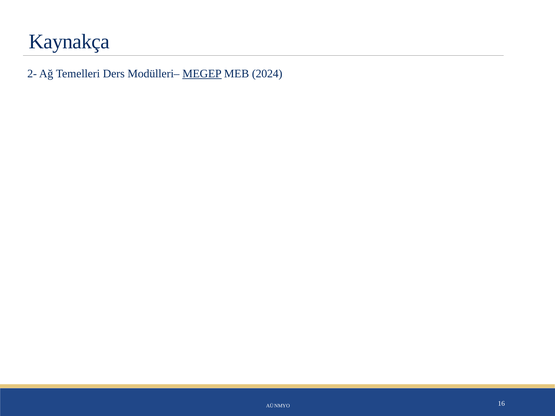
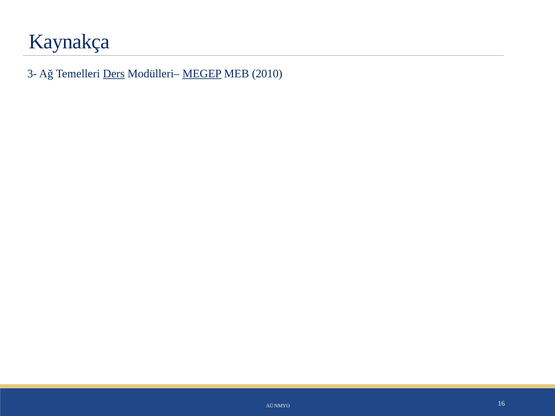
2-: 2- -> 3-
Ders underline: none -> present
2024: 2024 -> 2010
